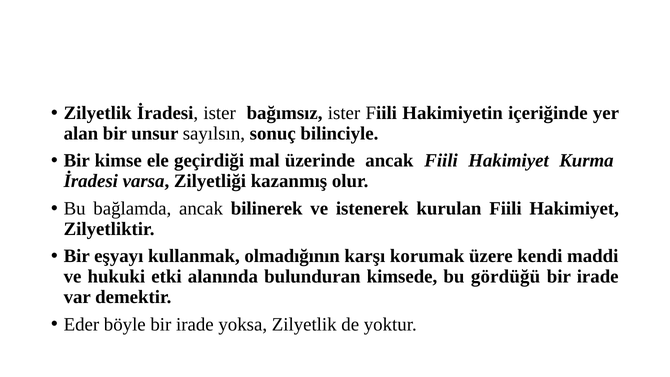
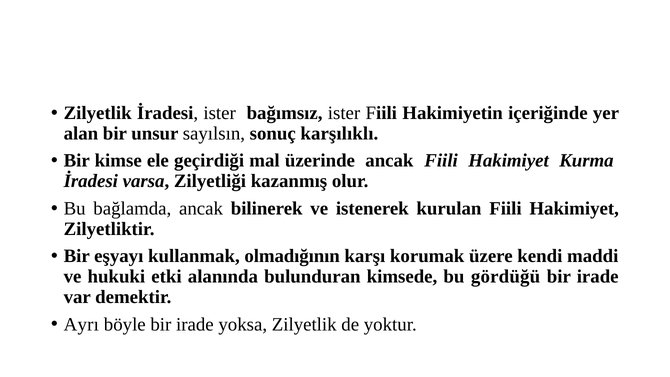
bilinciyle: bilinciyle -> karşılıklı
Eder: Eder -> Ayrı
